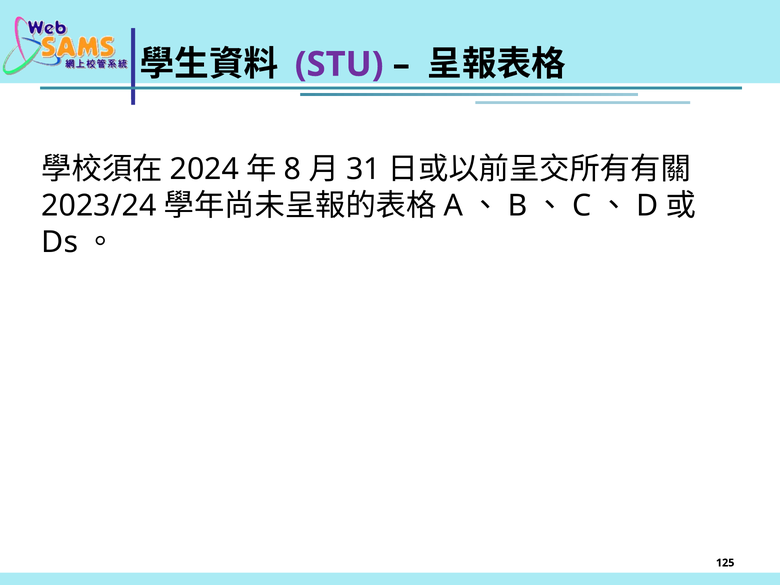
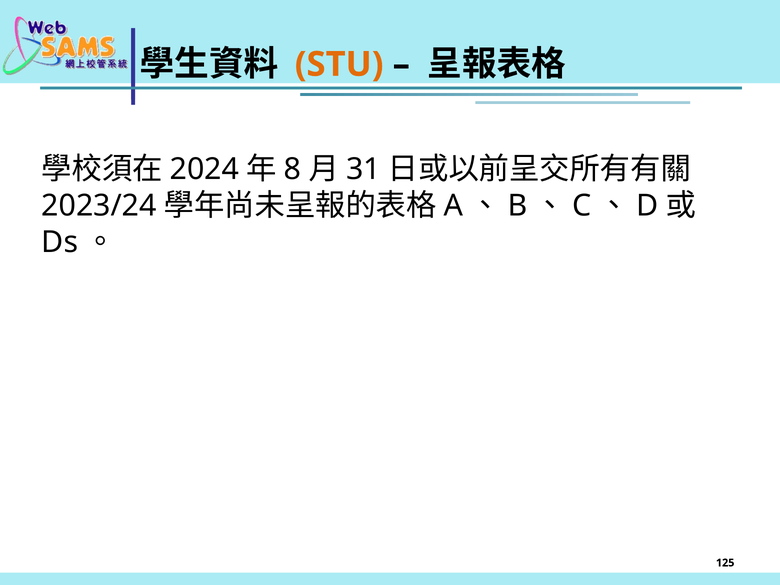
STU colour: purple -> orange
